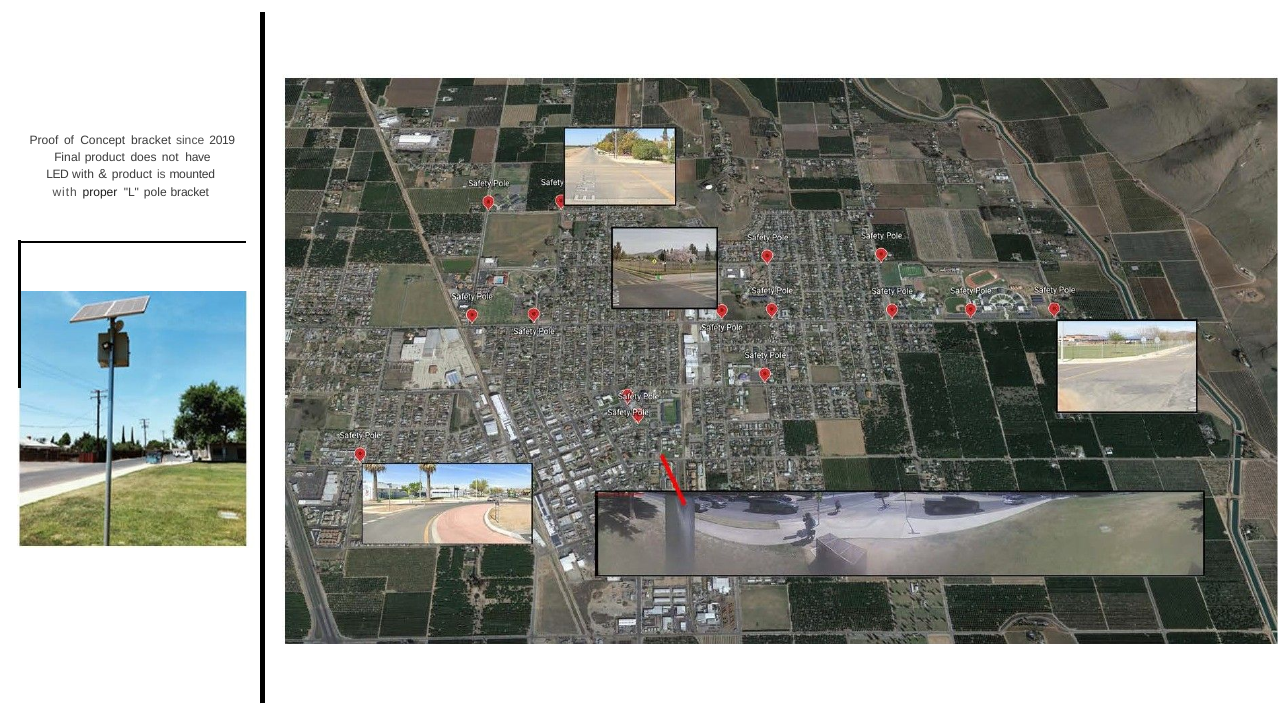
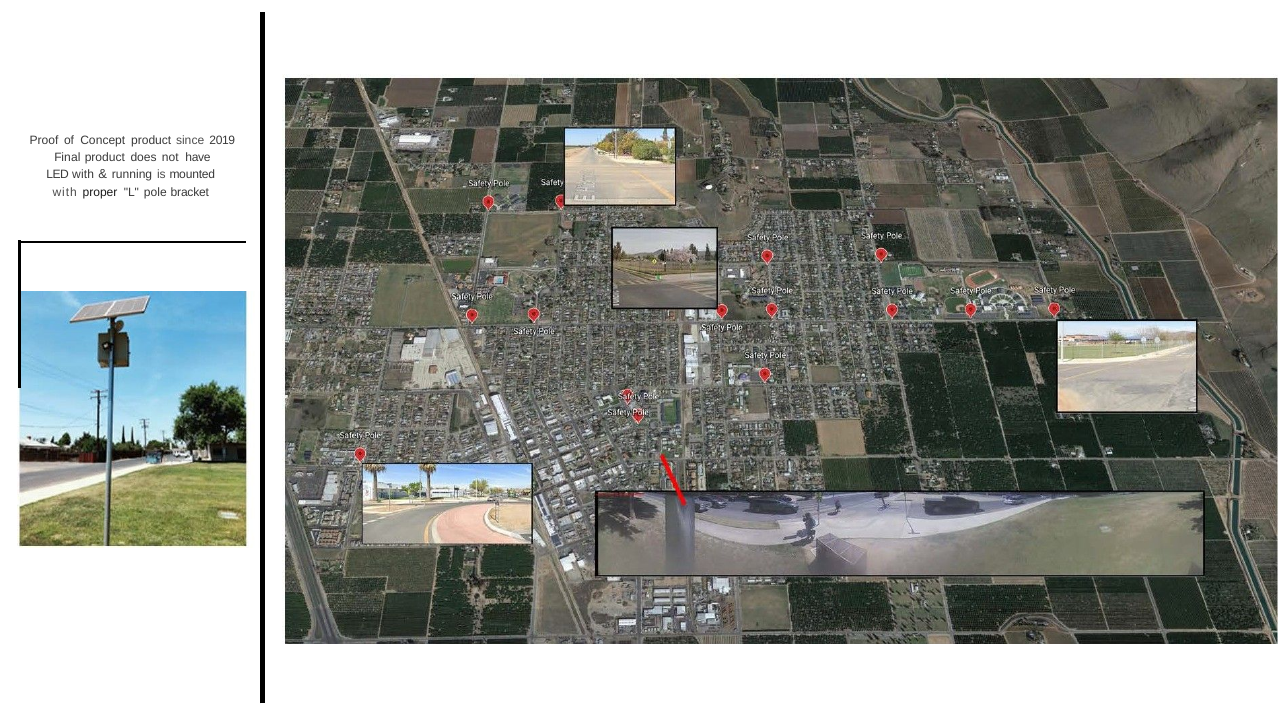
Concept bracket: bracket -> product
product at (132, 175): product -> running
